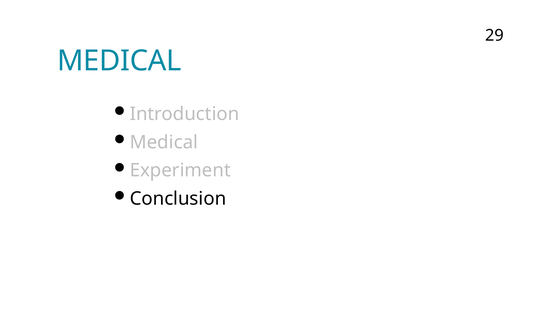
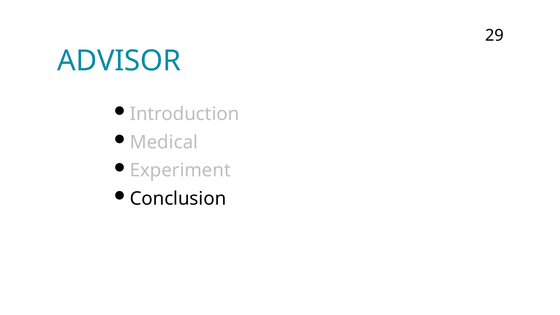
MEDICAL at (119, 61): MEDICAL -> ADVISOR
